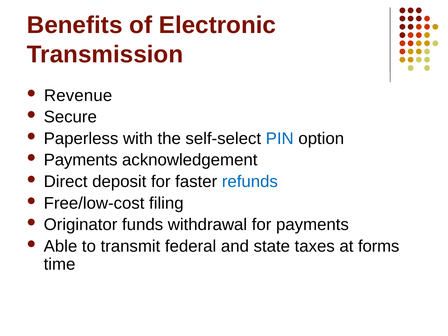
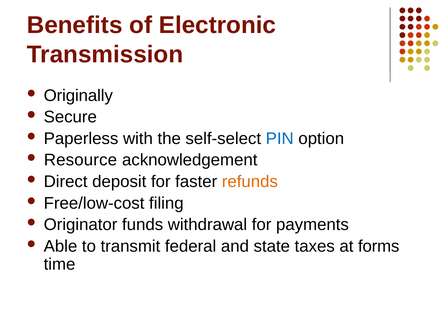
Revenue: Revenue -> Originally
Payments at (81, 160): Payments -> Resource
refunds colour: blue -> orange
